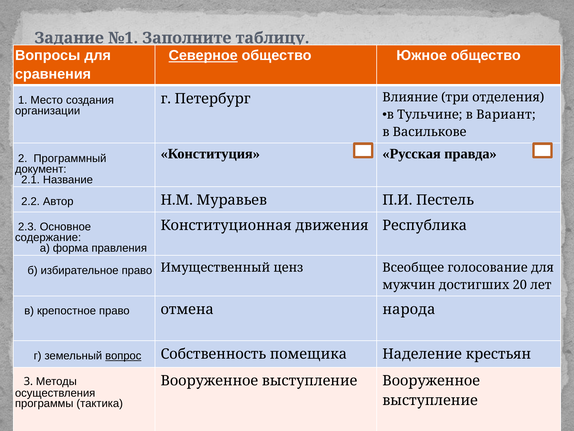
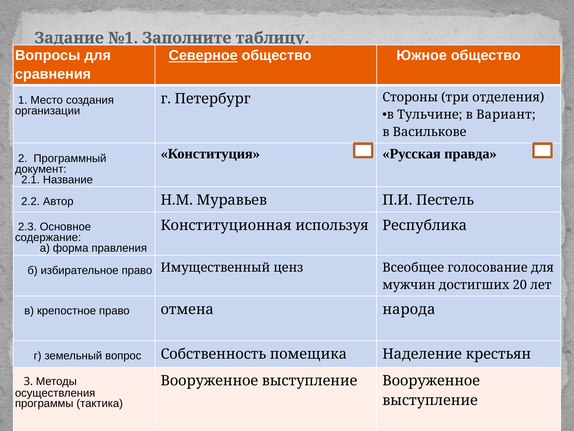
Влияние: Влияние -> Стороны
движения: движения -> используя
вопрос underline: present -> none
